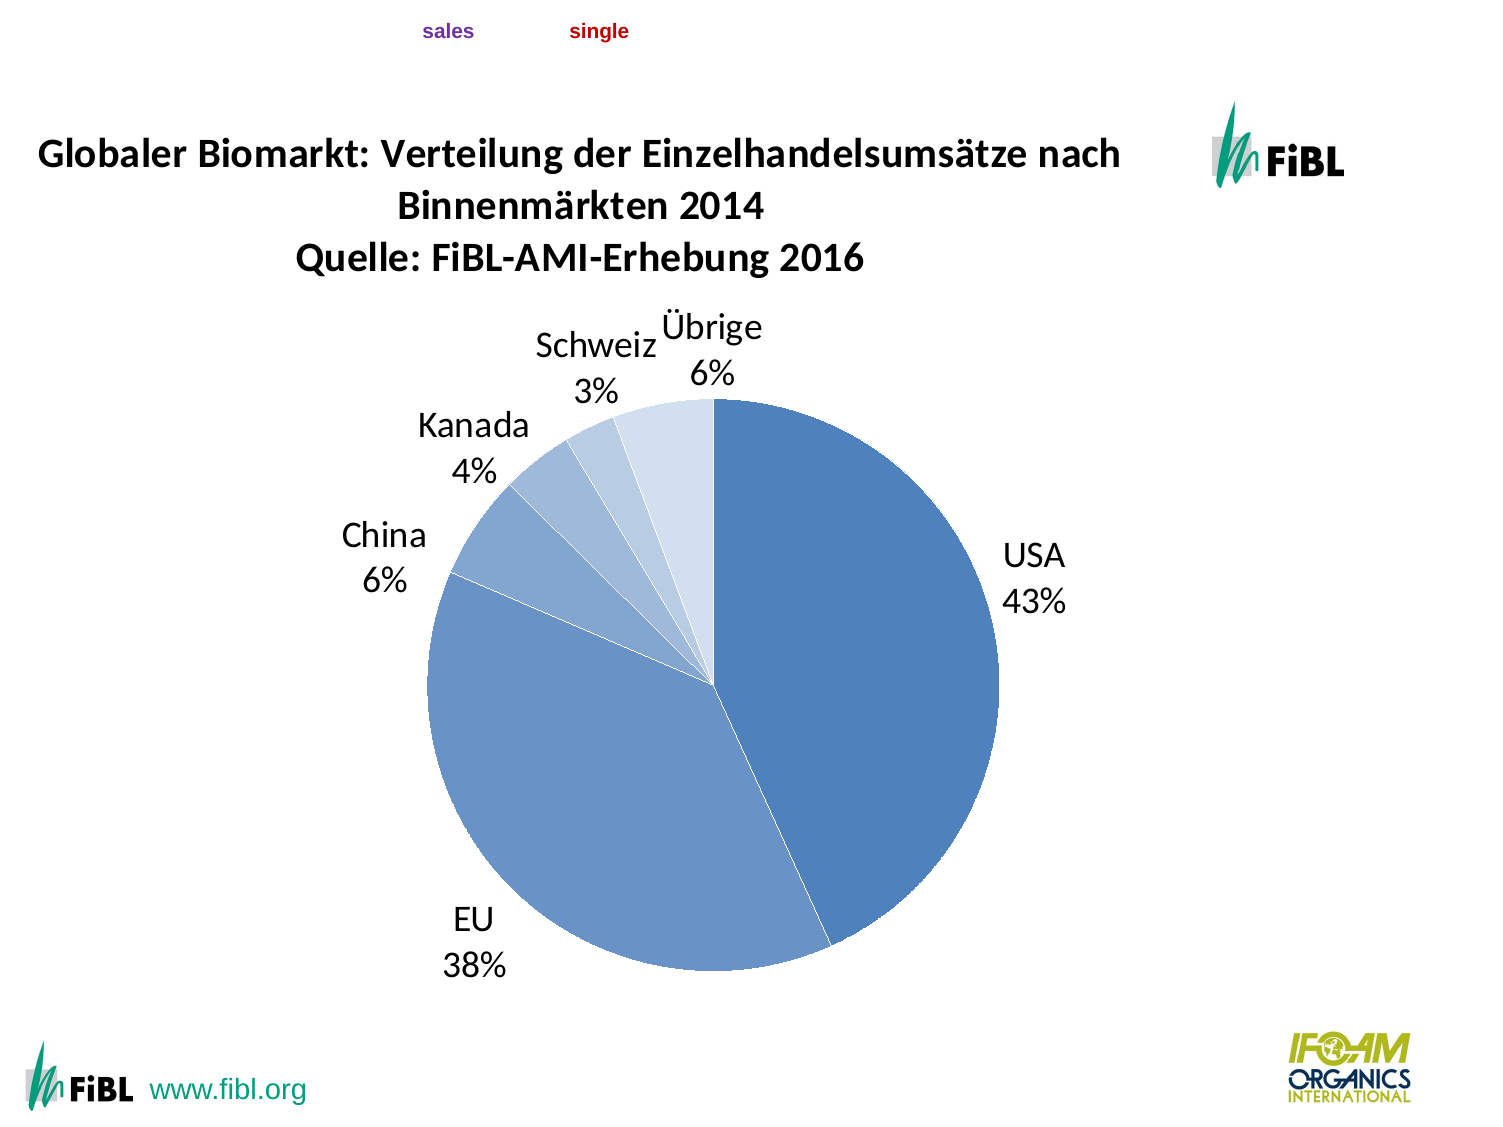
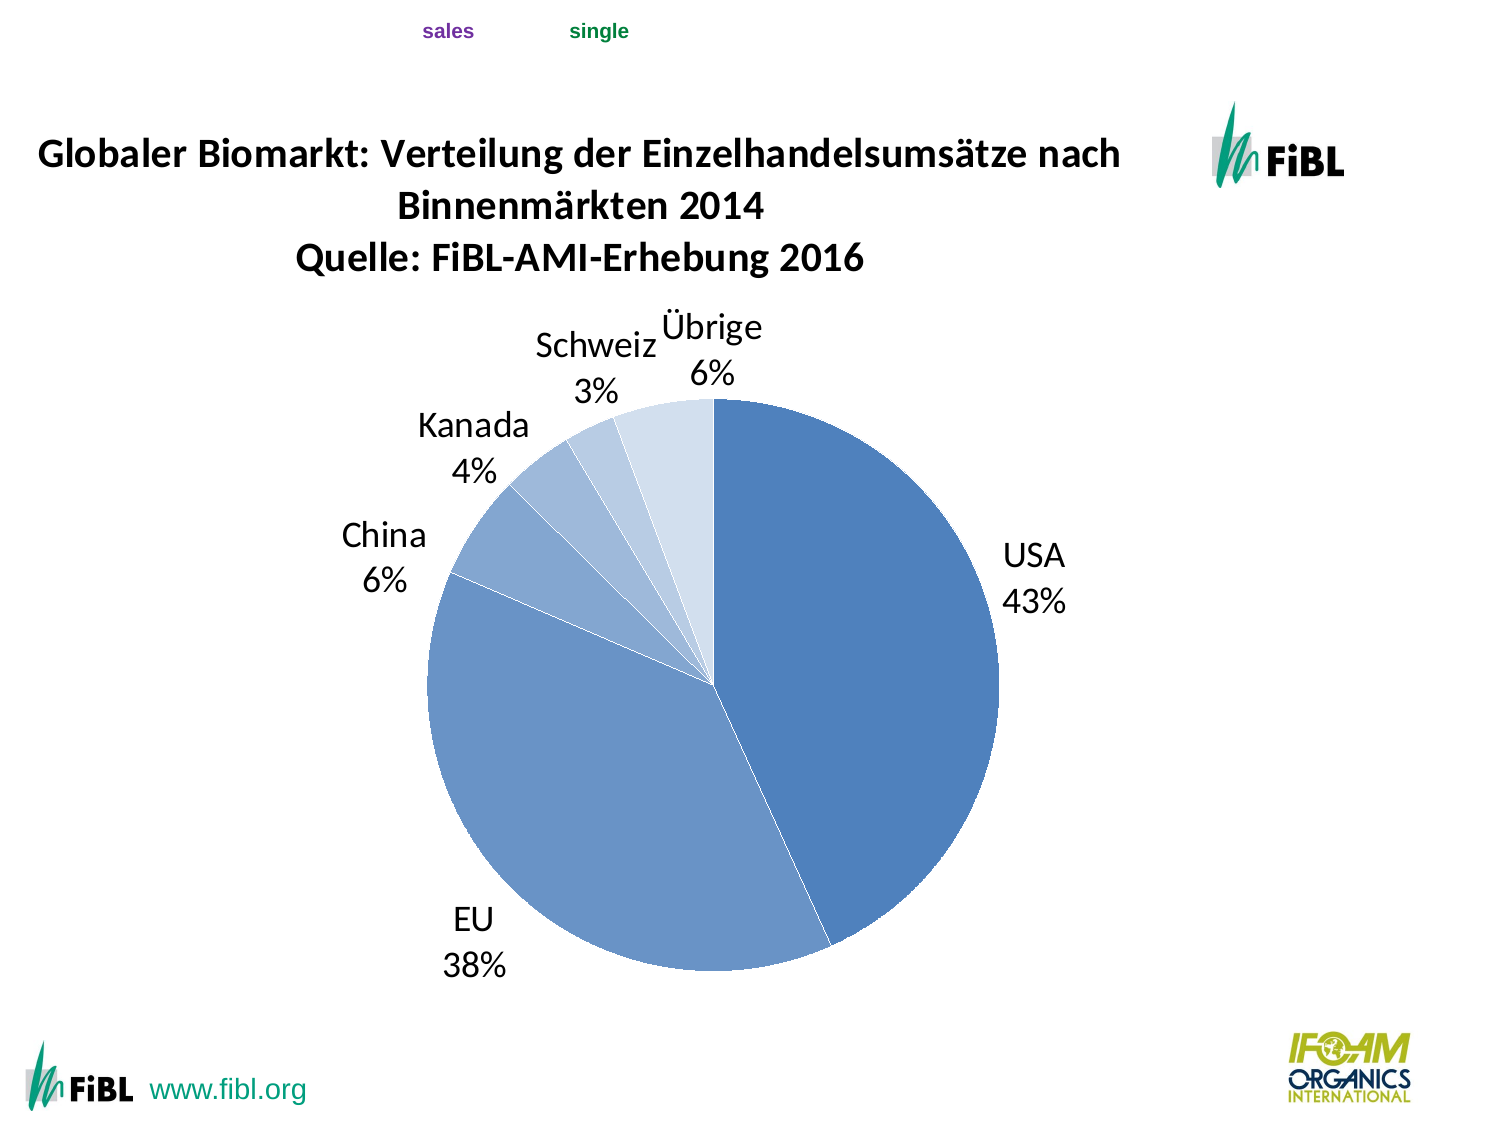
single colour: red -> green
